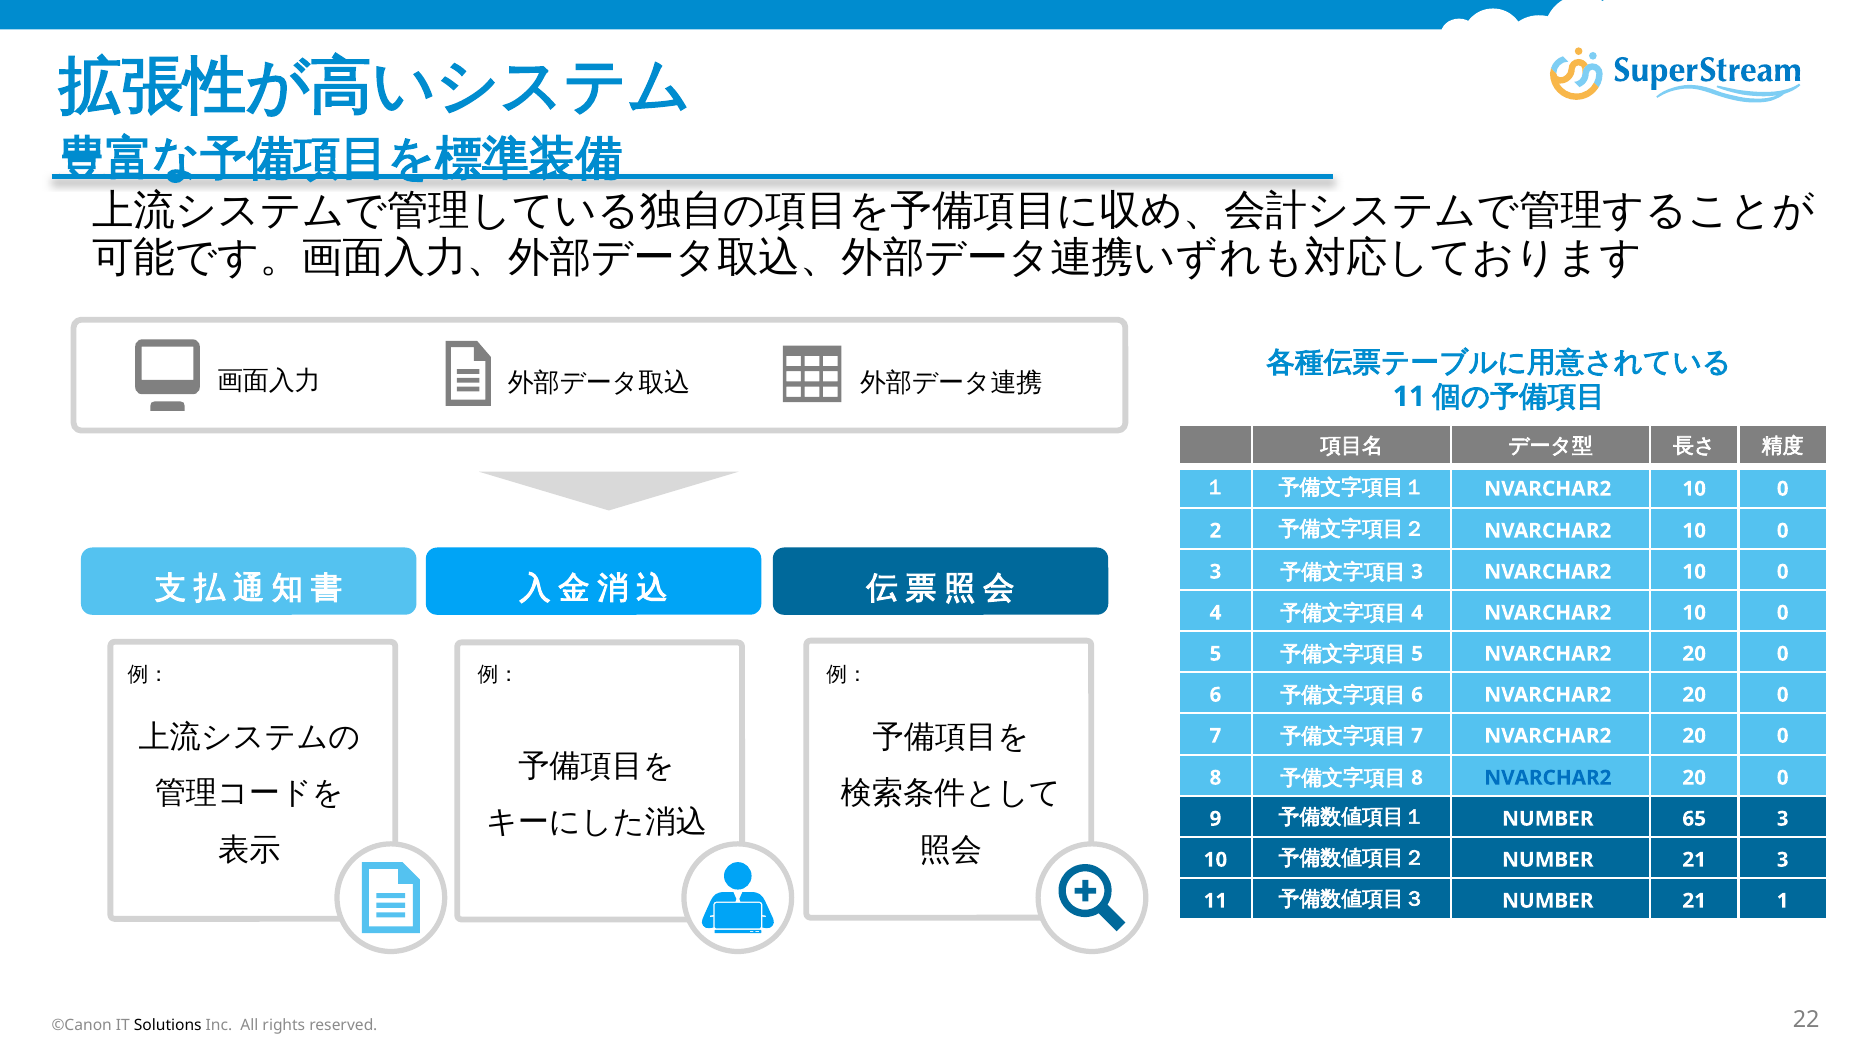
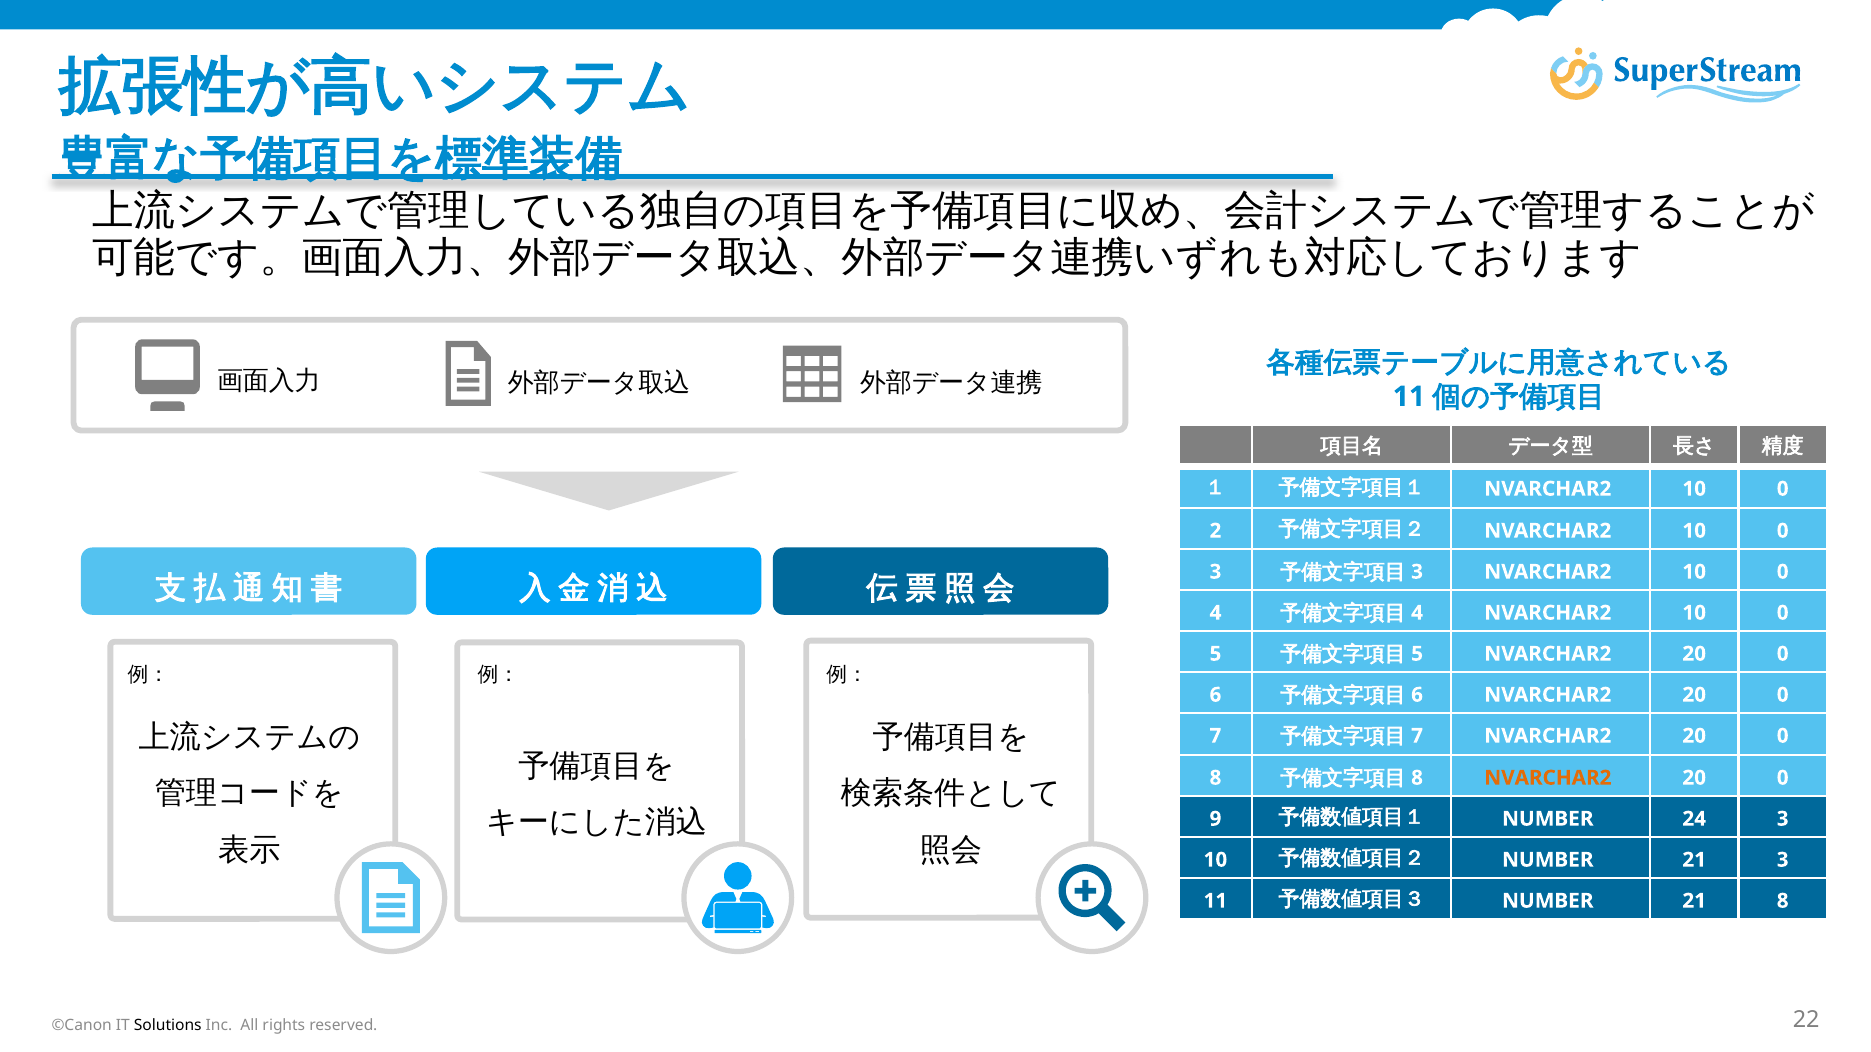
NVARCHAR2 at (1548, 778) colour: blue -> orange
65: 65 -> 24
21 1: 1 -> 8
